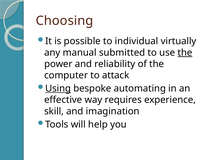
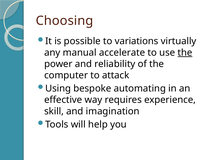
individual: individual -> variations
submitted: submitted -> accelerate
Using underline: present -> none
